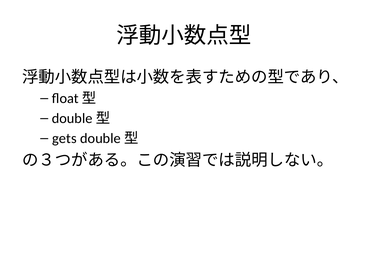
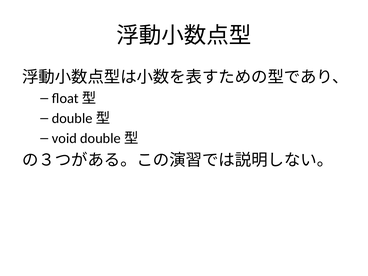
gets: gets -> void
